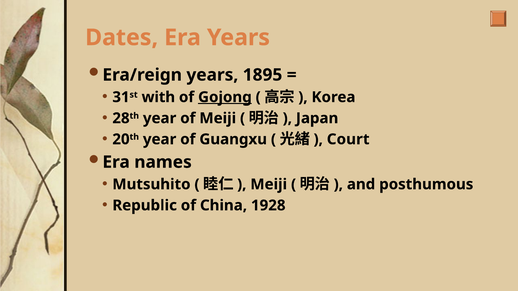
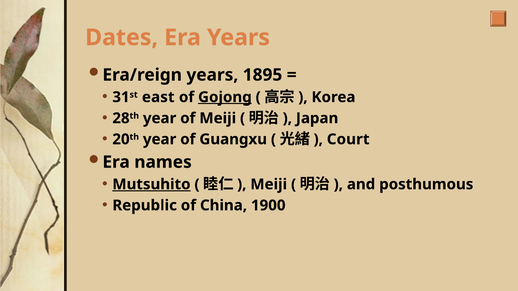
with: with -> east
Mutsuhito underline: none -> present
1928: 1928 -> 1900
